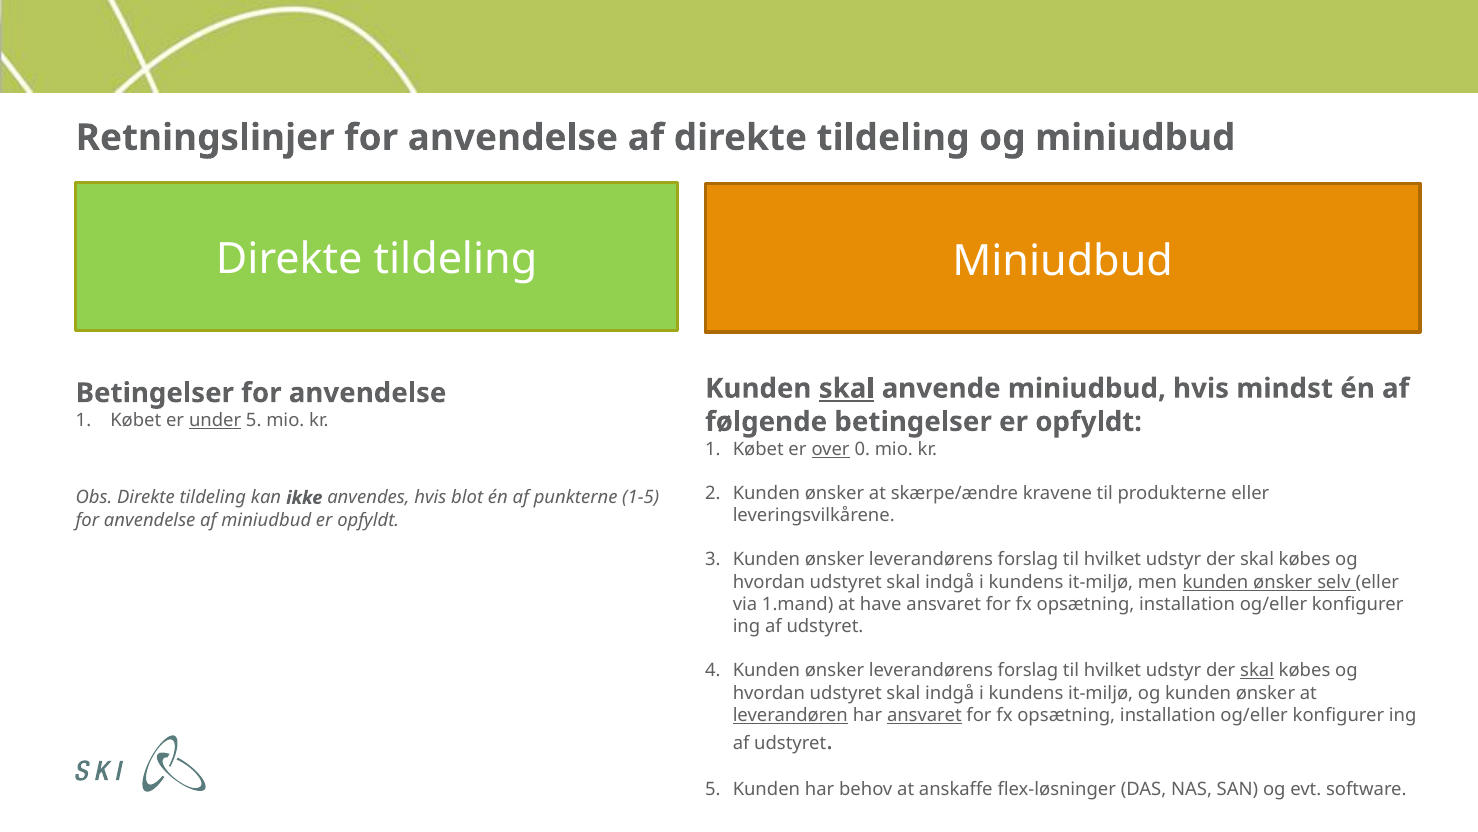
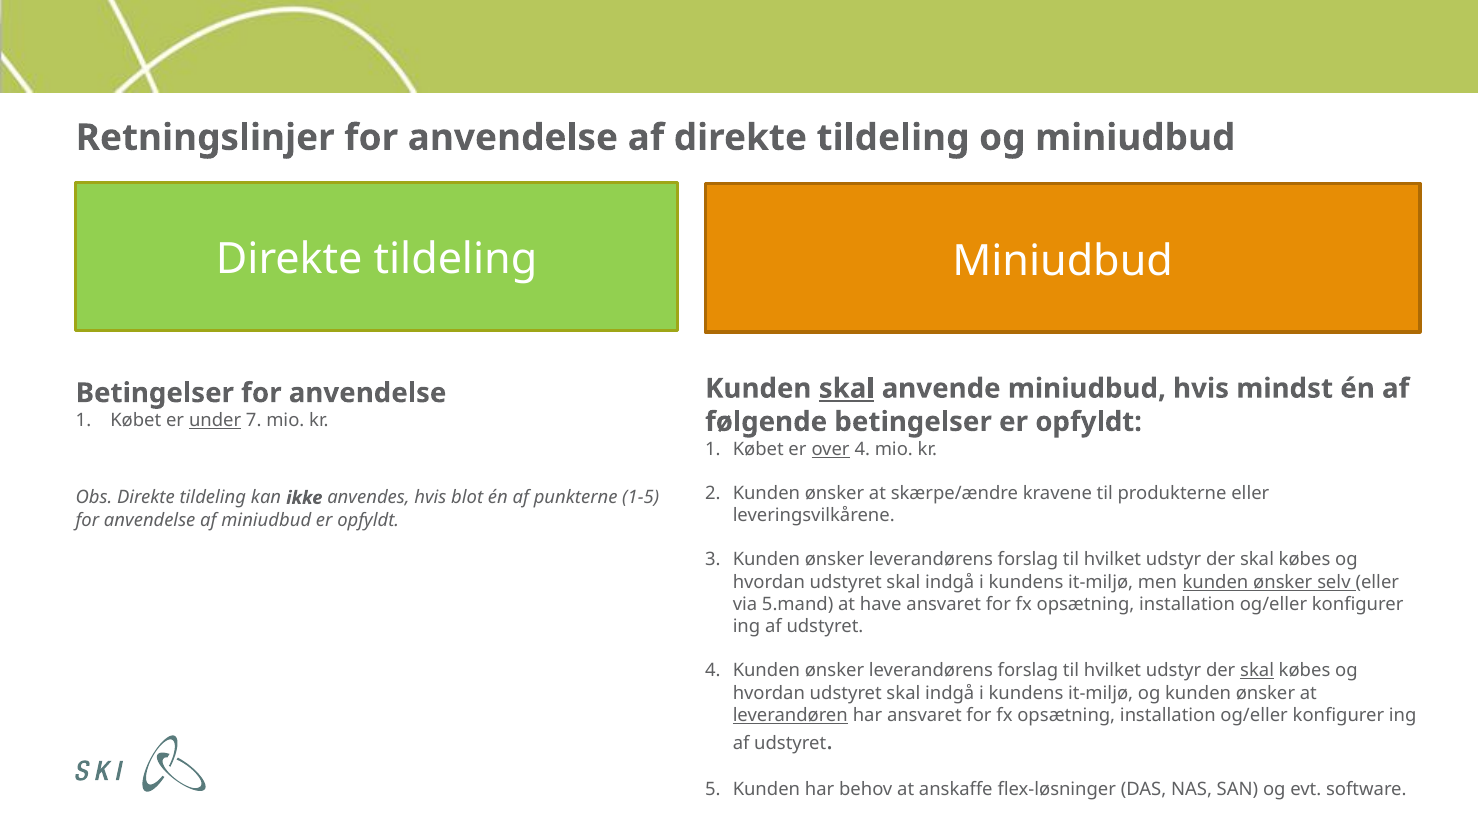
under 5: 5 -> 7
over 0: 0 -> 4
1.mand: 1.mand -> 5.mand
ansvaret at (924, 715) underline: present -> none
